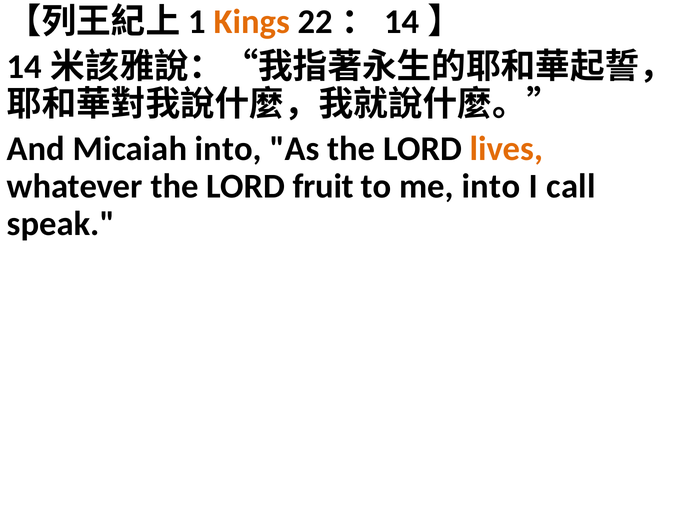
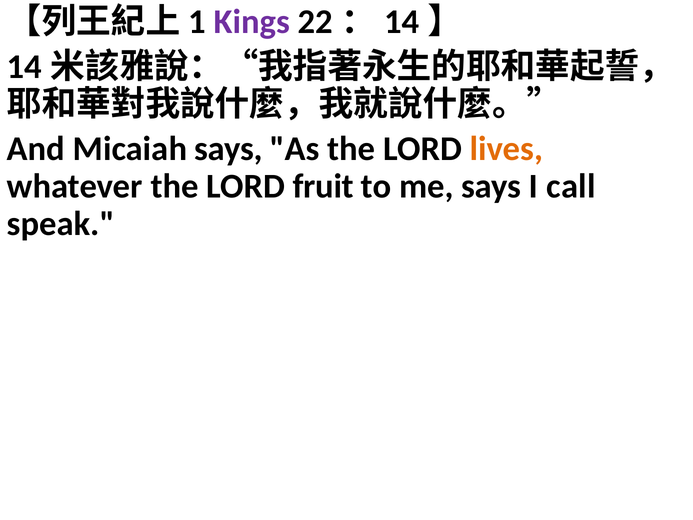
Kings colour: orange -> purple
Micaiah into: into -> says
me into: into -> says
